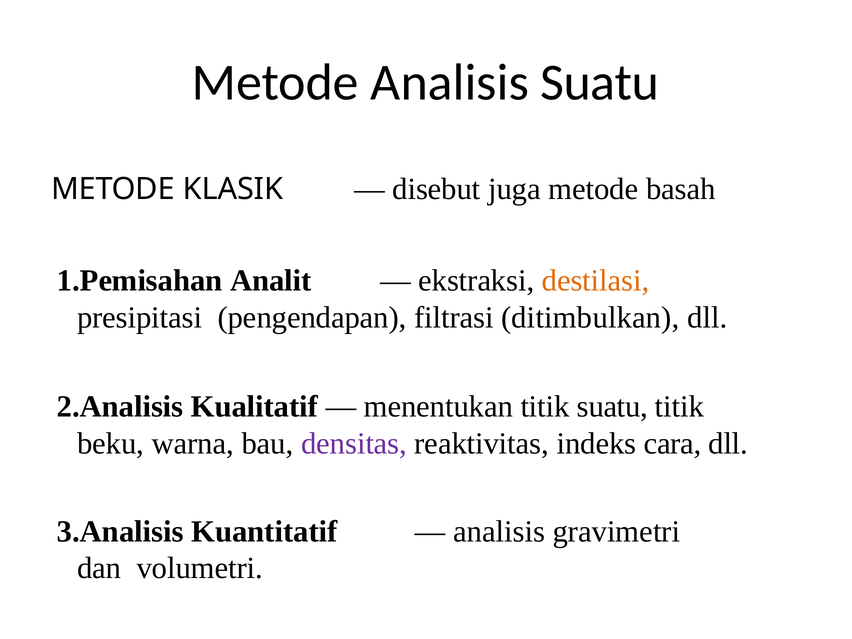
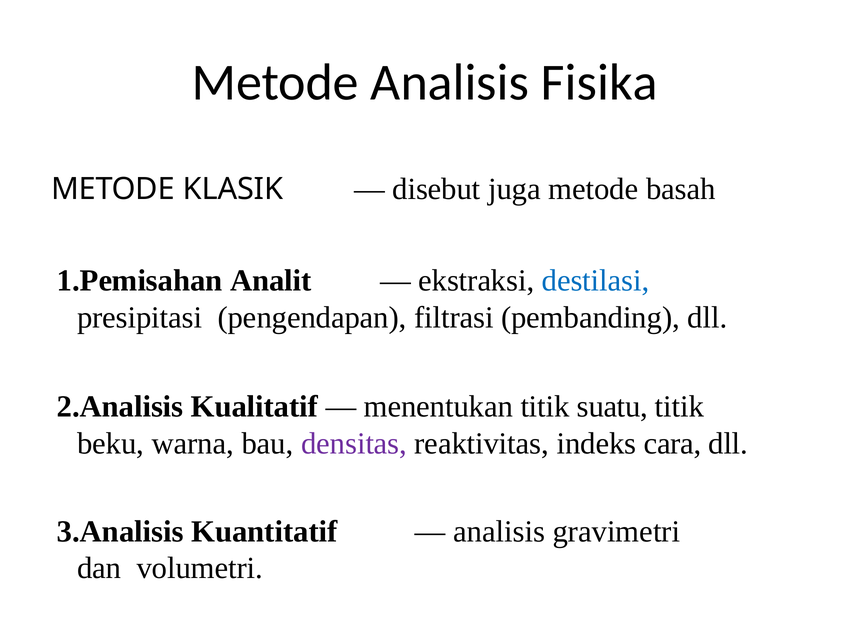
Analisis Suatu: Suatu -> Fisika
destilasi colour: orange -> blue
ditimbulkan: ditimbulkan -> pembanding
